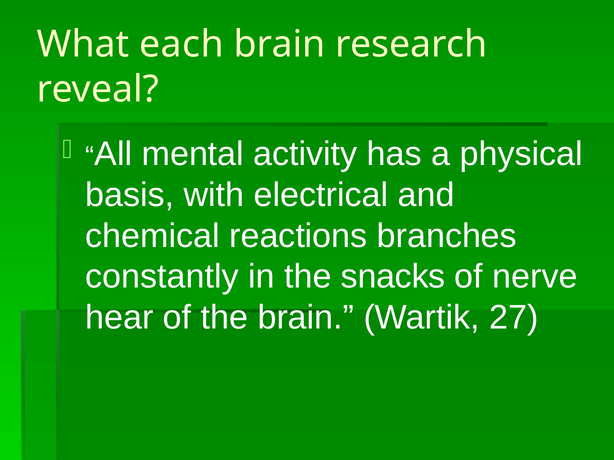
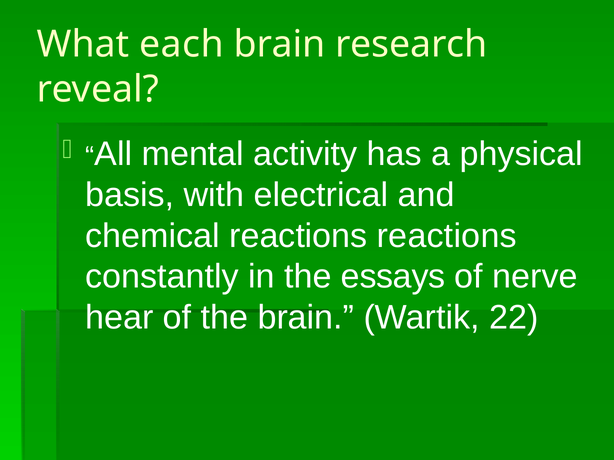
reactions branches: branches -> reactions
snacks: snacks -> essays
27: 27 -> 22
